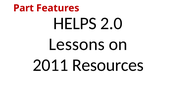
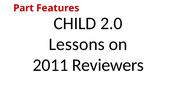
HELPS: HELPS -> CHILD
Resources: Resources -> Reviewers
